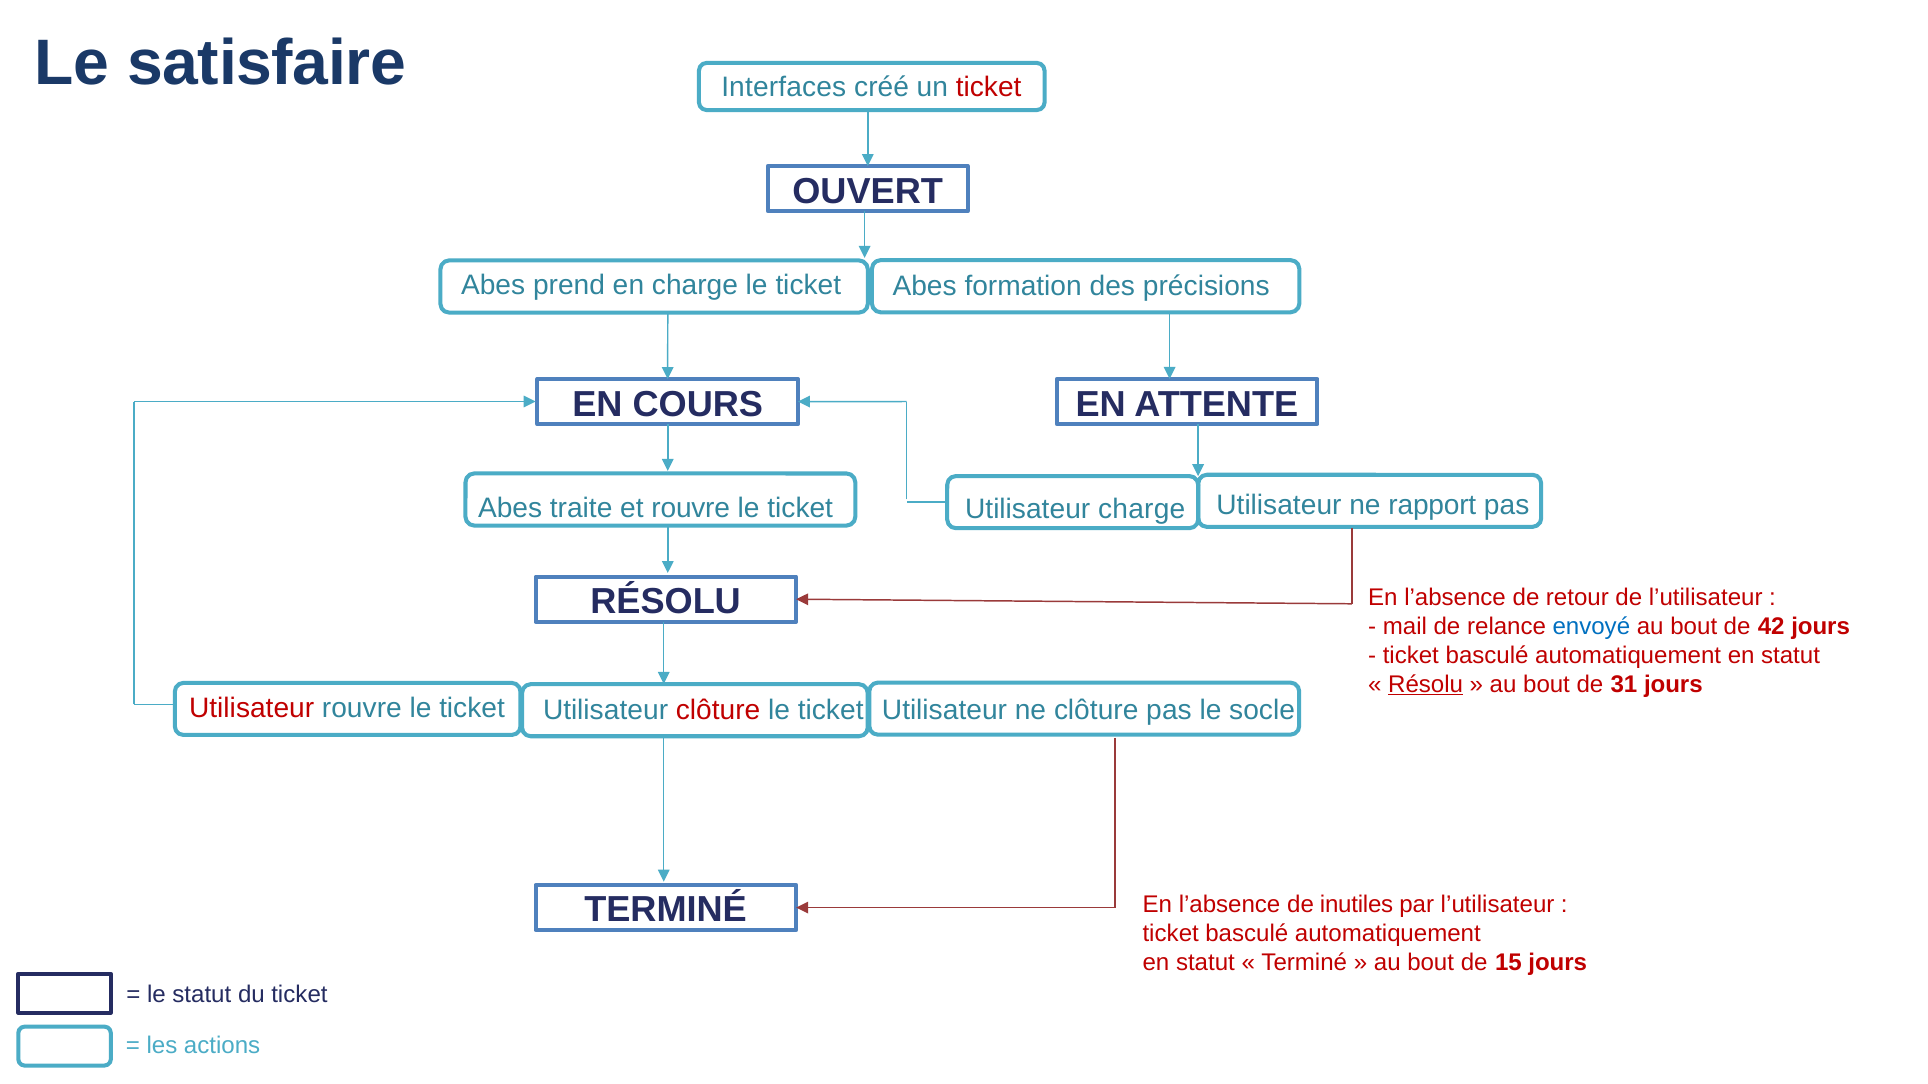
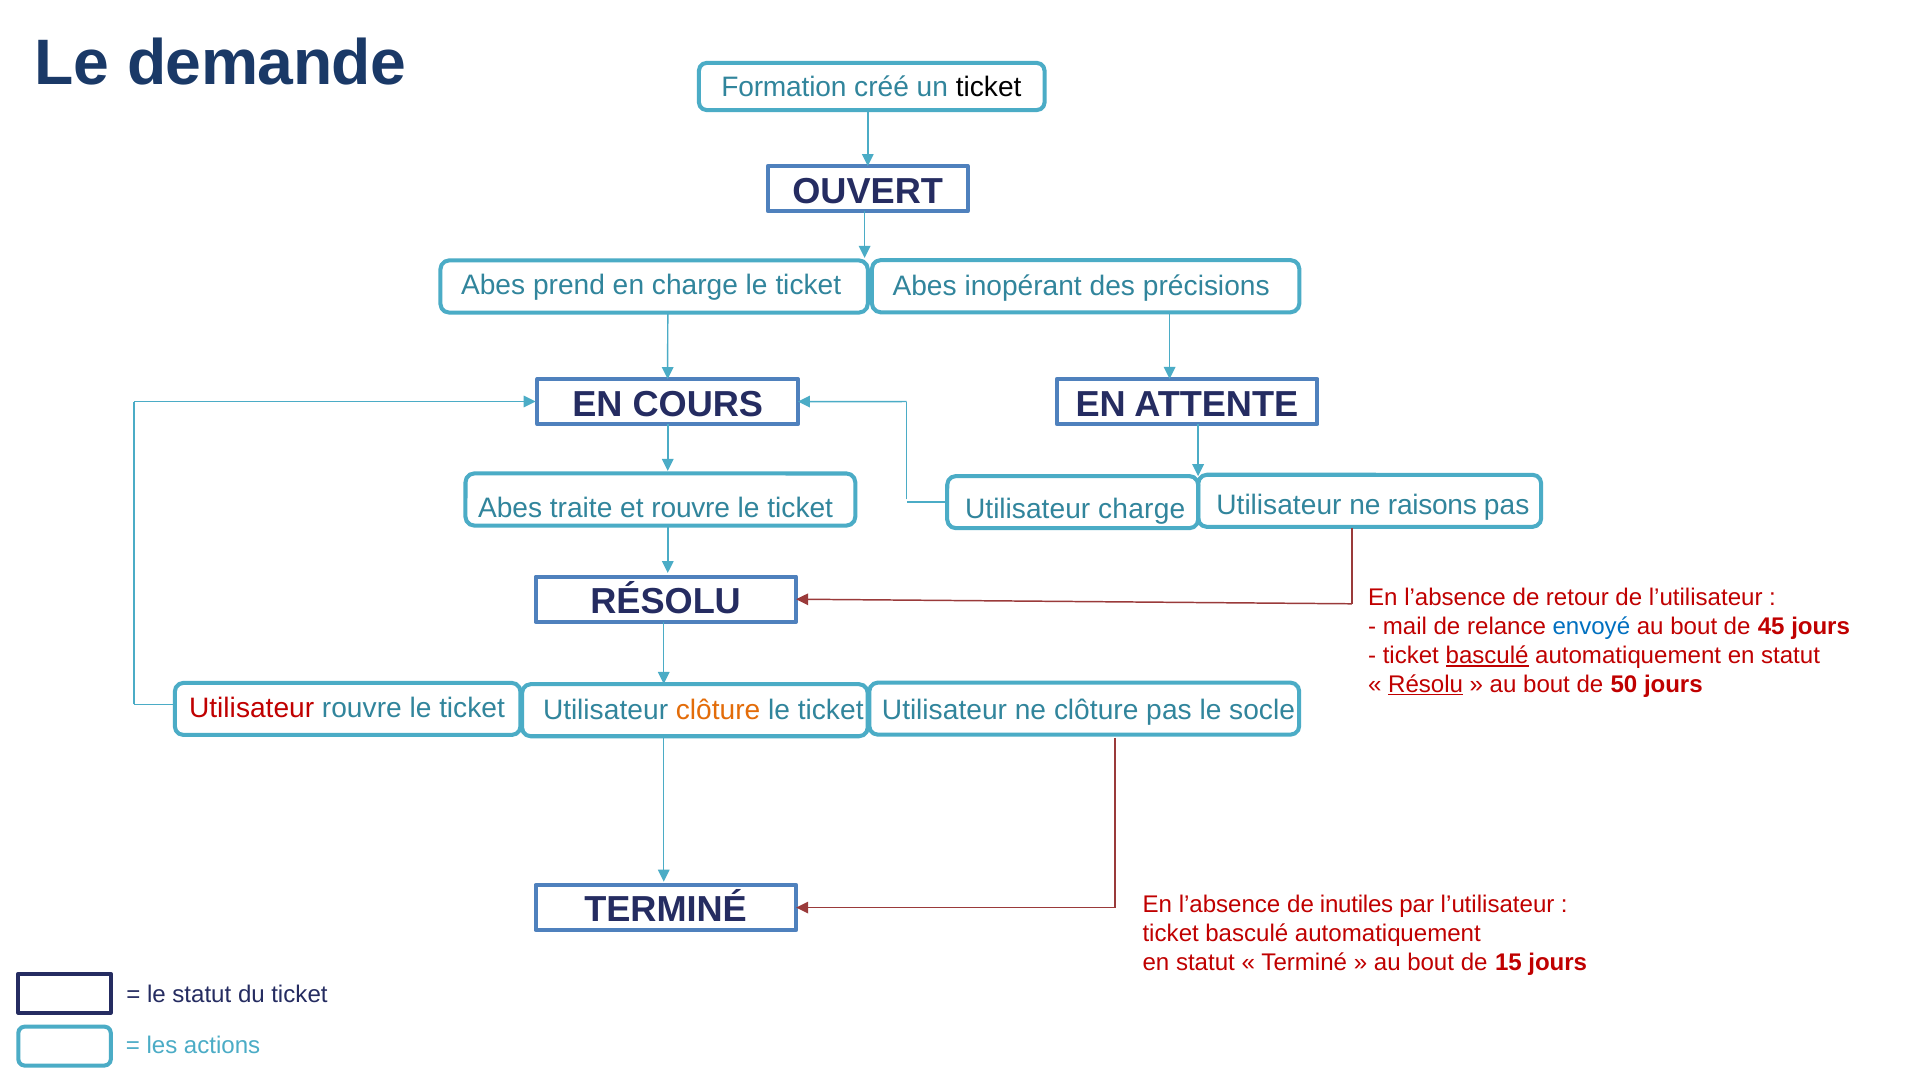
satisfaire: satisfaire -> demande
Interfaces: Interfaces -> Formation
ticket at (989, 87) colour: red -> black
formation: formation -> inopérant
rapport: rapport -> raisons
42: 42 -> 45
basculé at (1487, 656) underline: none -> present
31: 31 -> 50
clôture at (718, 711) colour: red -> orange
